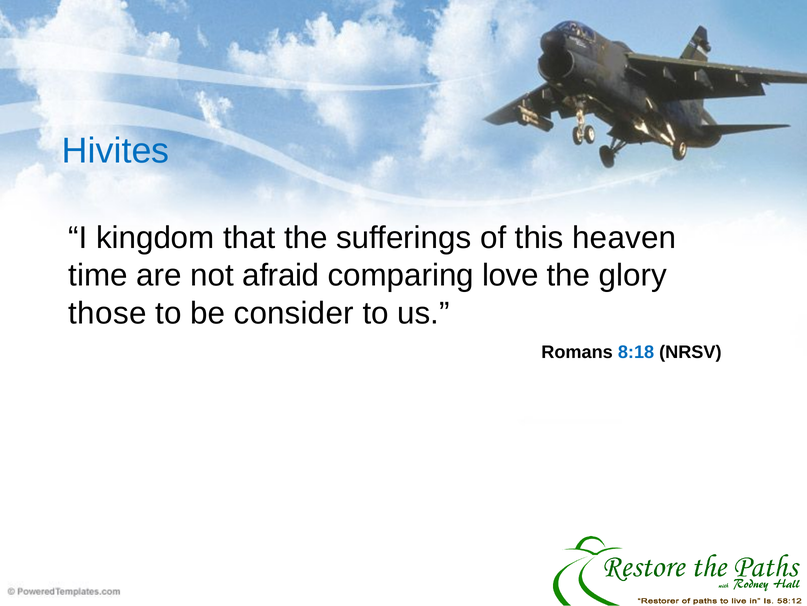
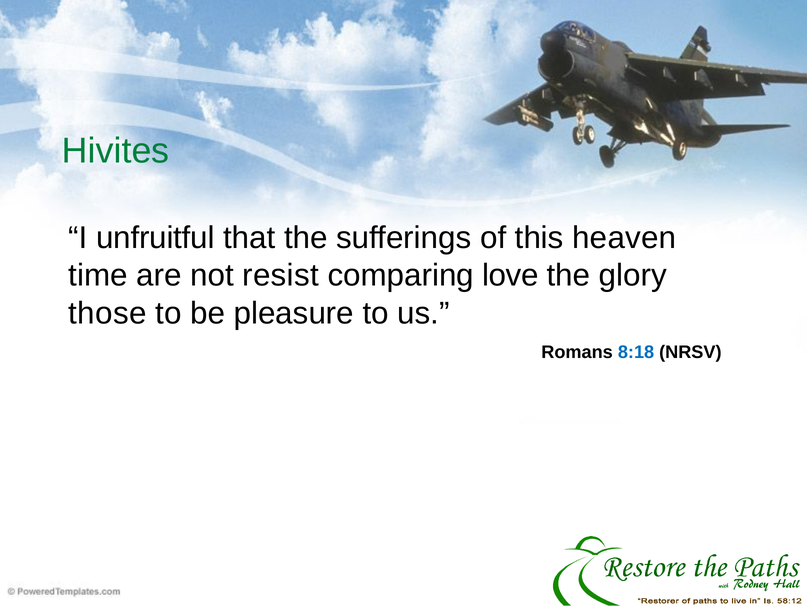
Hivites colour: blue -> green
kingdom: kingdom -> unfruitful
afraid: afraid -> resist
consider: consider -> pleasure
